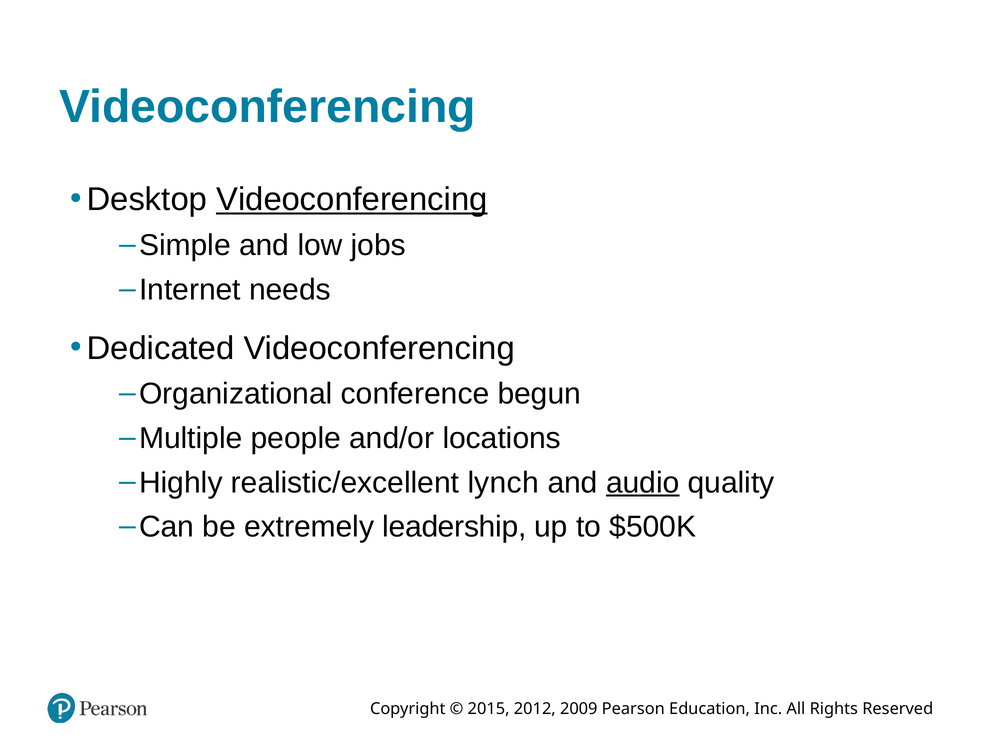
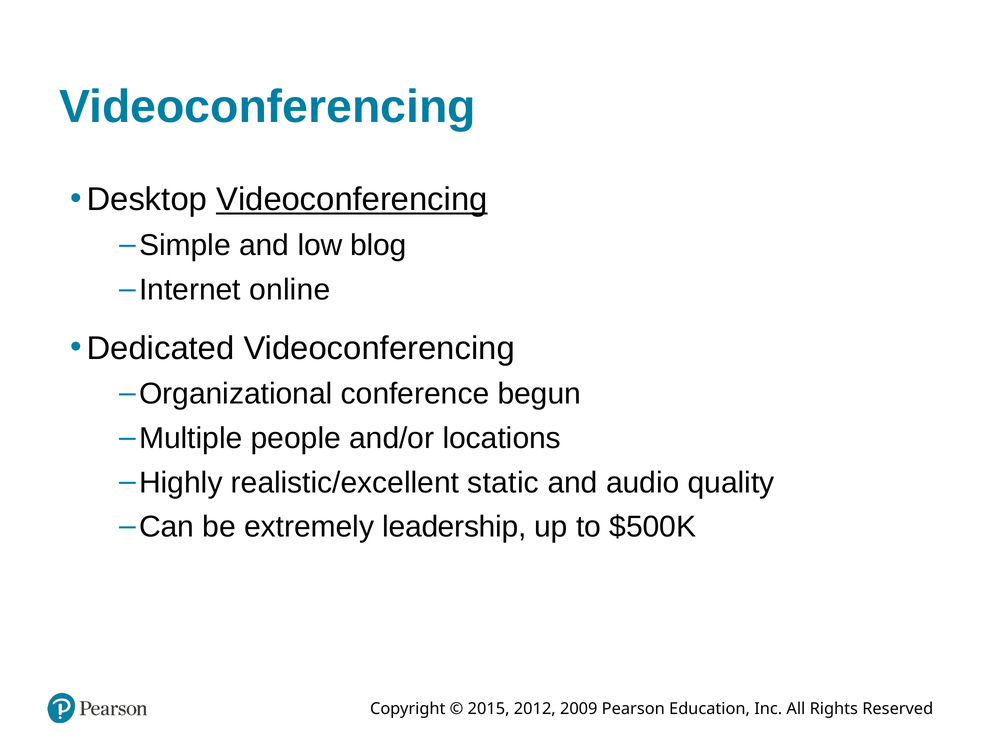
jobs: jobs -> blog
needs: needs -> online
lynch: lynch -> static
audio underline: present -> none
